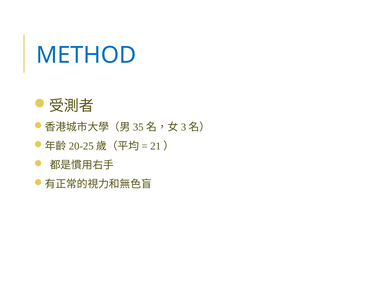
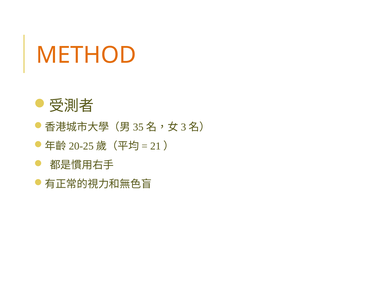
METHOD colour: blue -> orange
